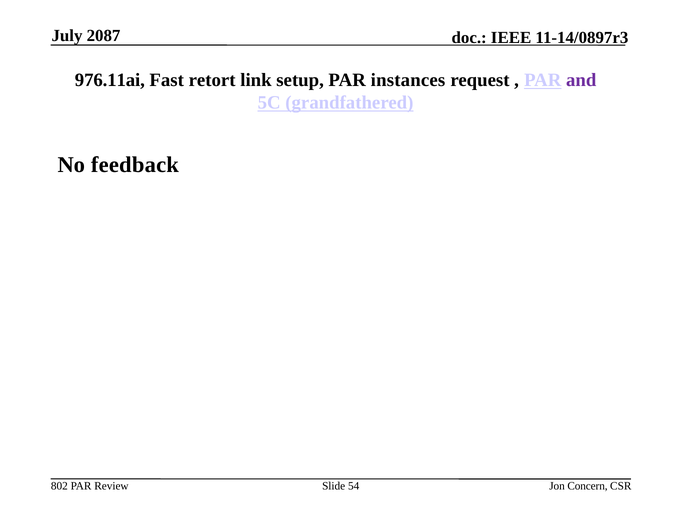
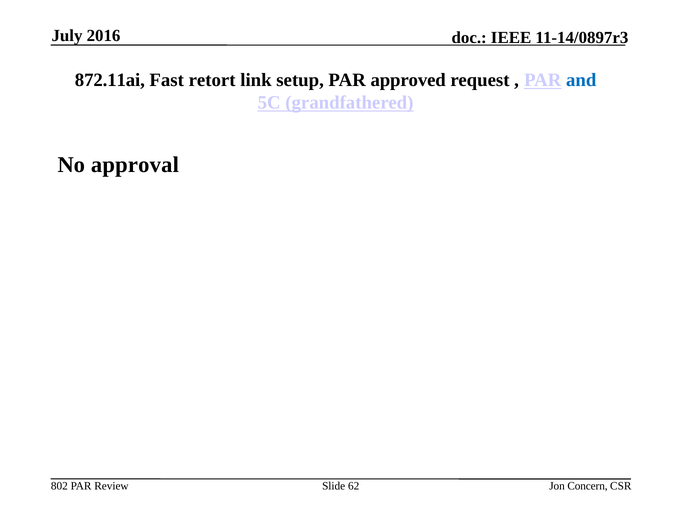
2087: 2087 -> 2016
976.11ai: 976.11ai -> 872.11ai
instances: instances -> approved
and colour: purple -> blue
feedback: feedback -> approval
54: 54 -> 62
